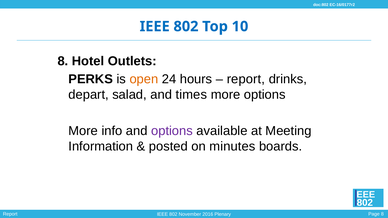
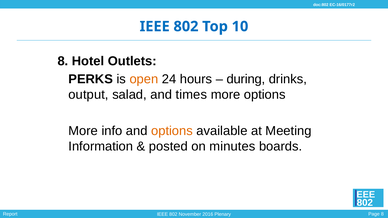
report at (246, 79): report -> during
depart: depart -> output
options at (172, 131) colour: purple -> orange
